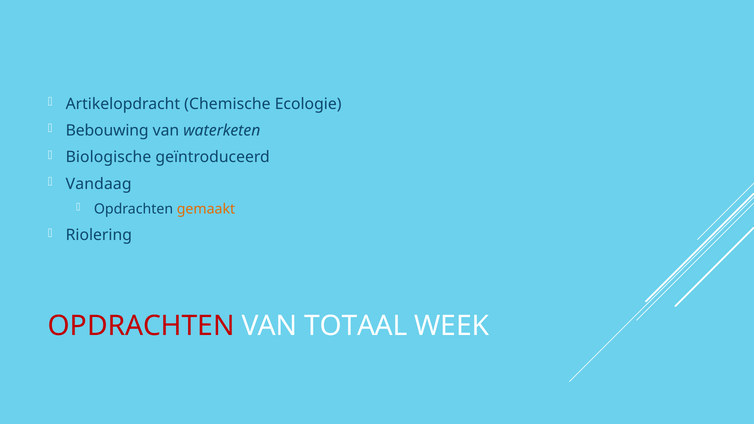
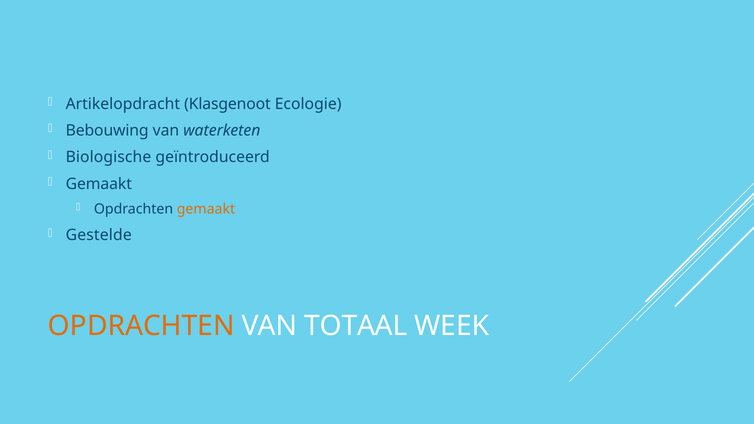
Chemische: Chemische -> Klasgenoot
Vandaag at (99, 184): Vandaag -> Gemaakt
Riolering: Riolering -> Gestelde
OPDRACHTEN at (141, 326) colour: red -> orange
